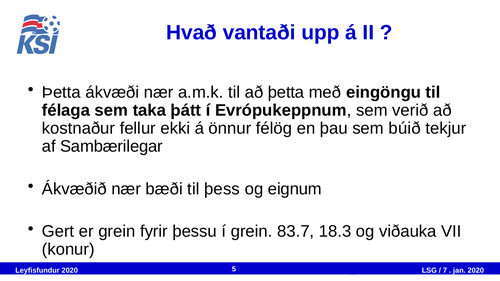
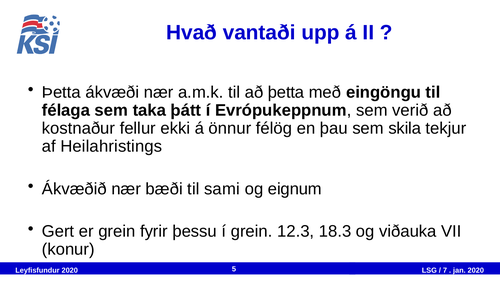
búið: búið -> skila
Sambærilegar: Sambærilegar -> Heilahristings
þess: þess -> sami
83.7: 83.7 -> 12.3
